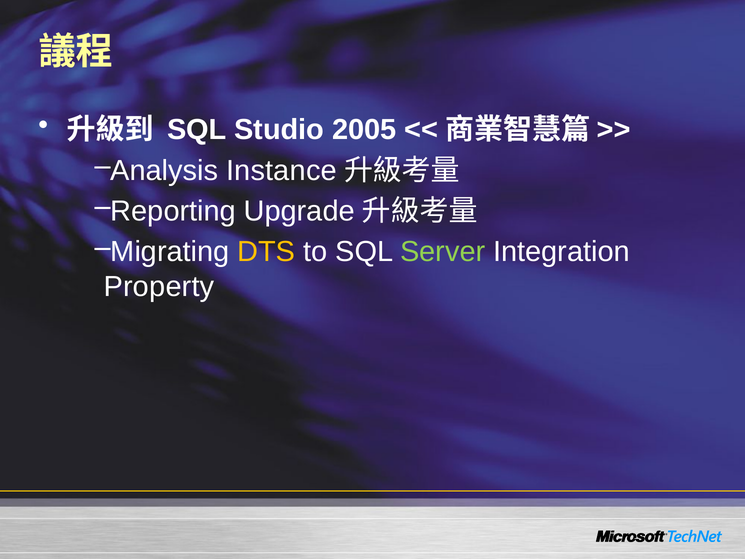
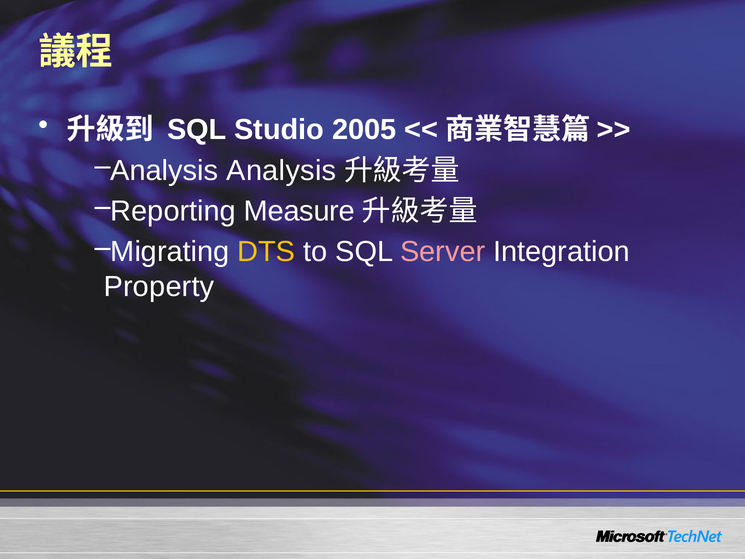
Analysis Instance: Instance -> Analysis
Upgrade: Upgrade -> Measure
Server colour: light green -> pink
